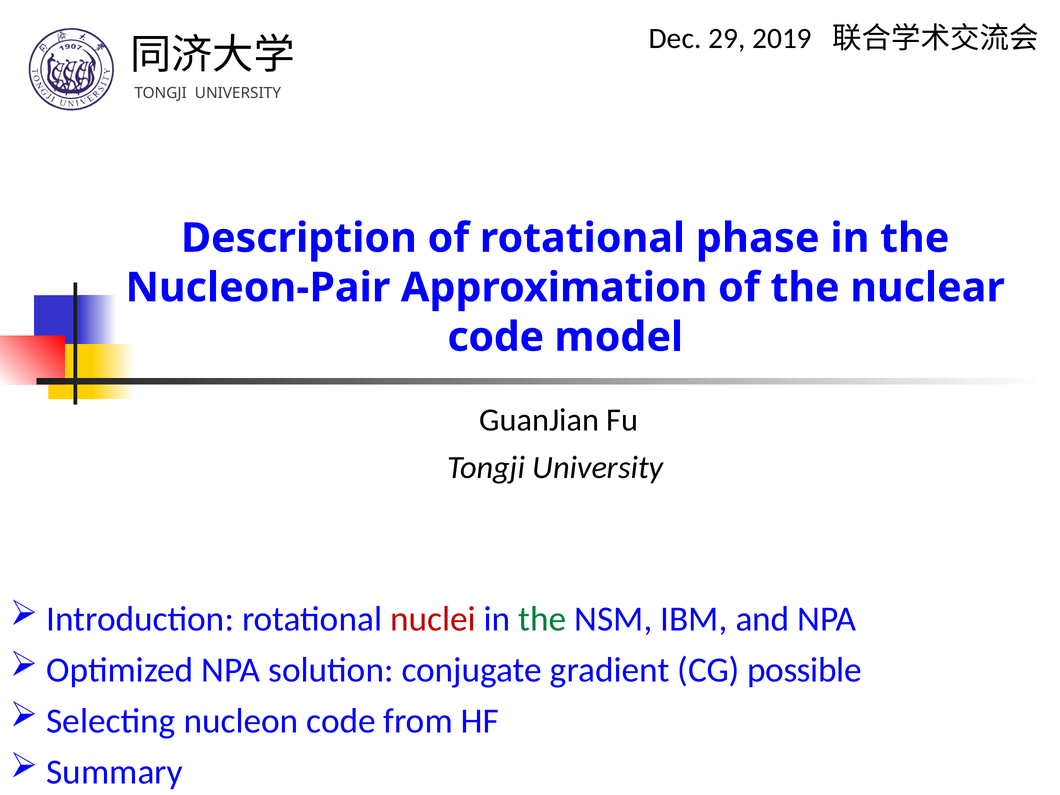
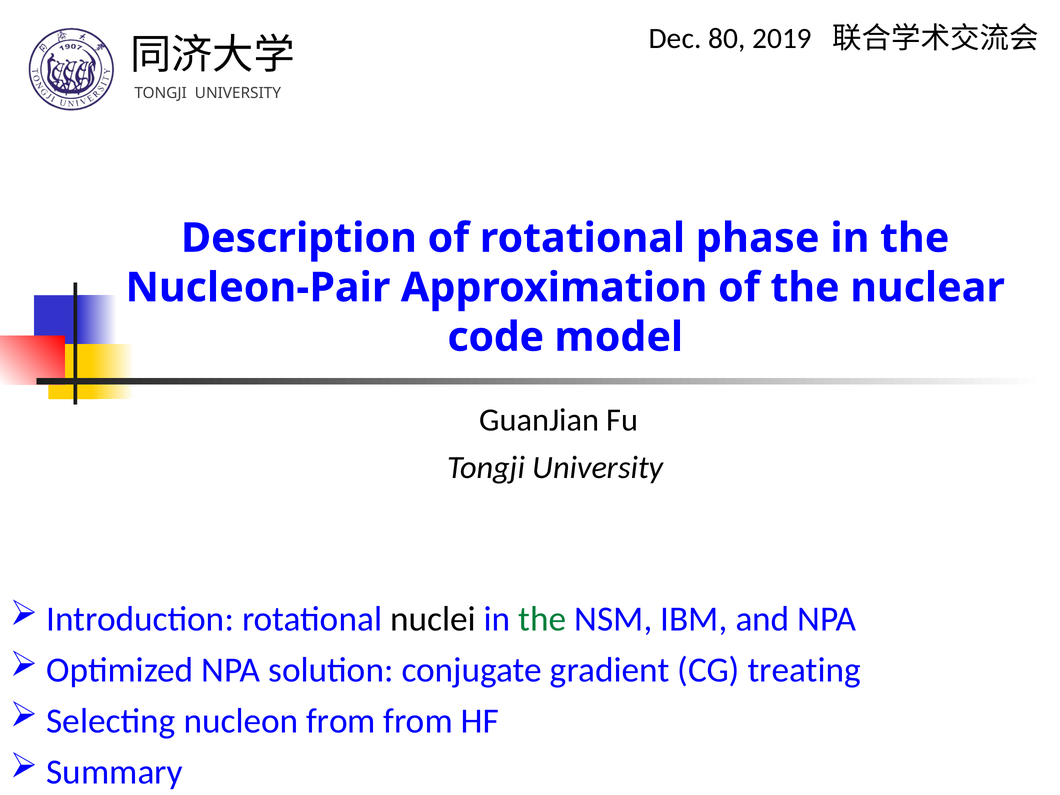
29: 29 -> 80
nuclei colour: red -> black
possible: possible -> treating
nucleon code: code -> from
